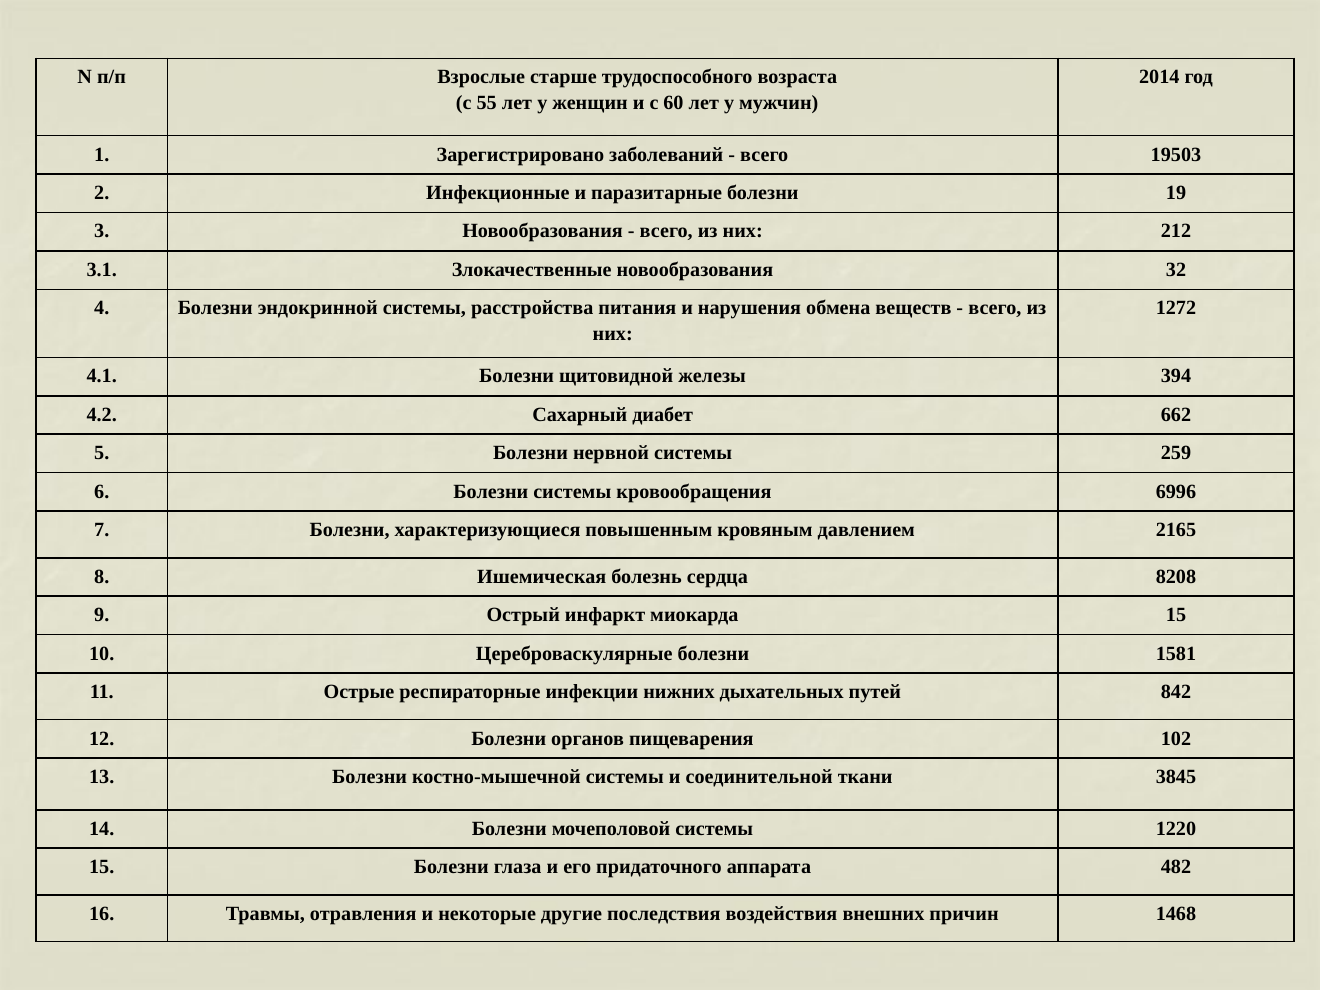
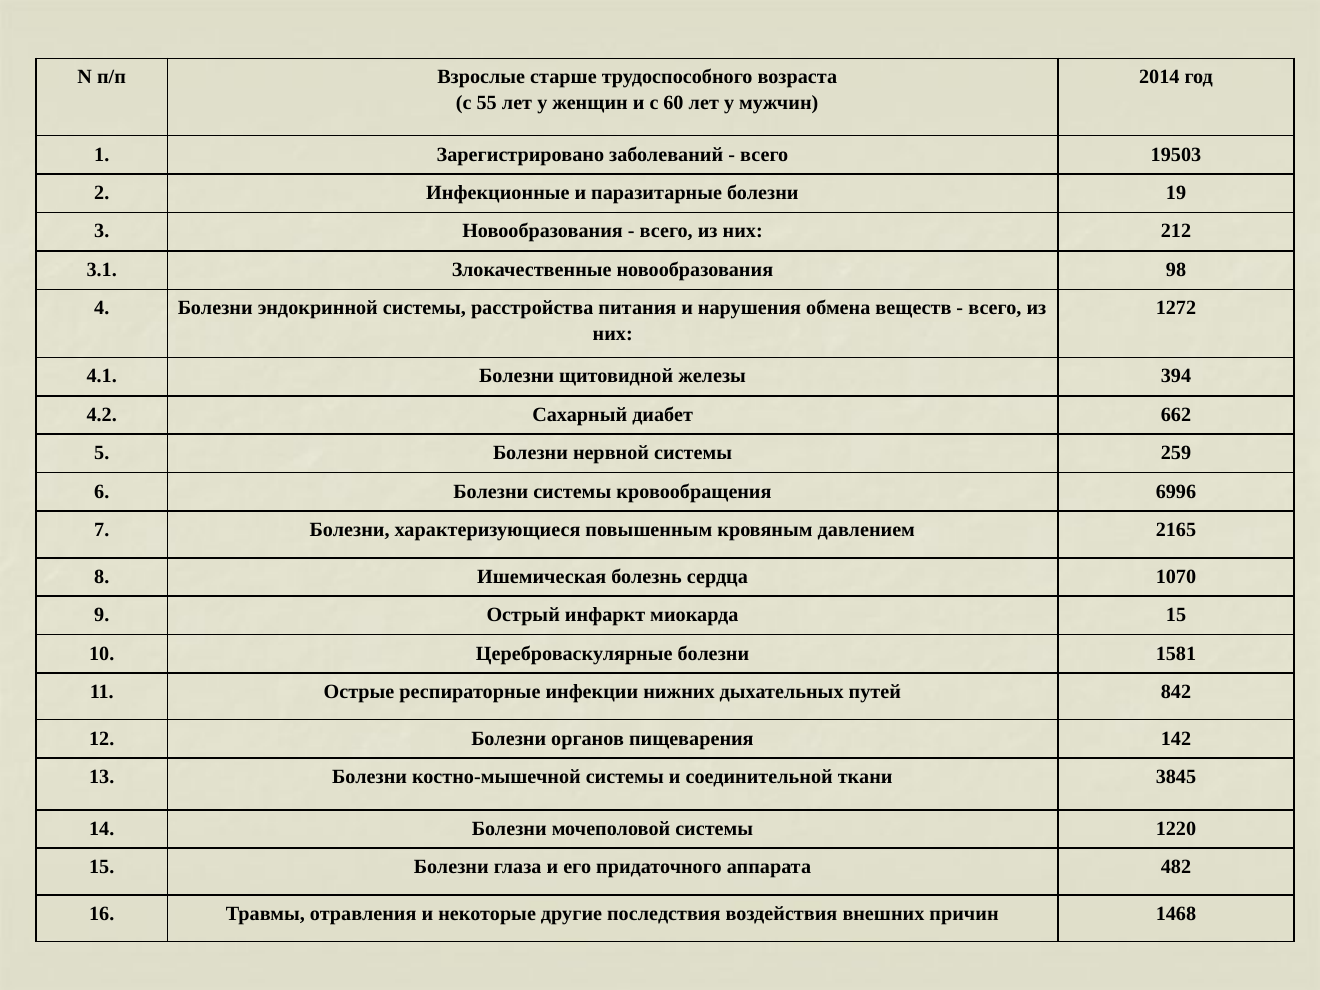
32: 32 -> 98
8208: 8208 -> 1070
102: 102 -> 142
